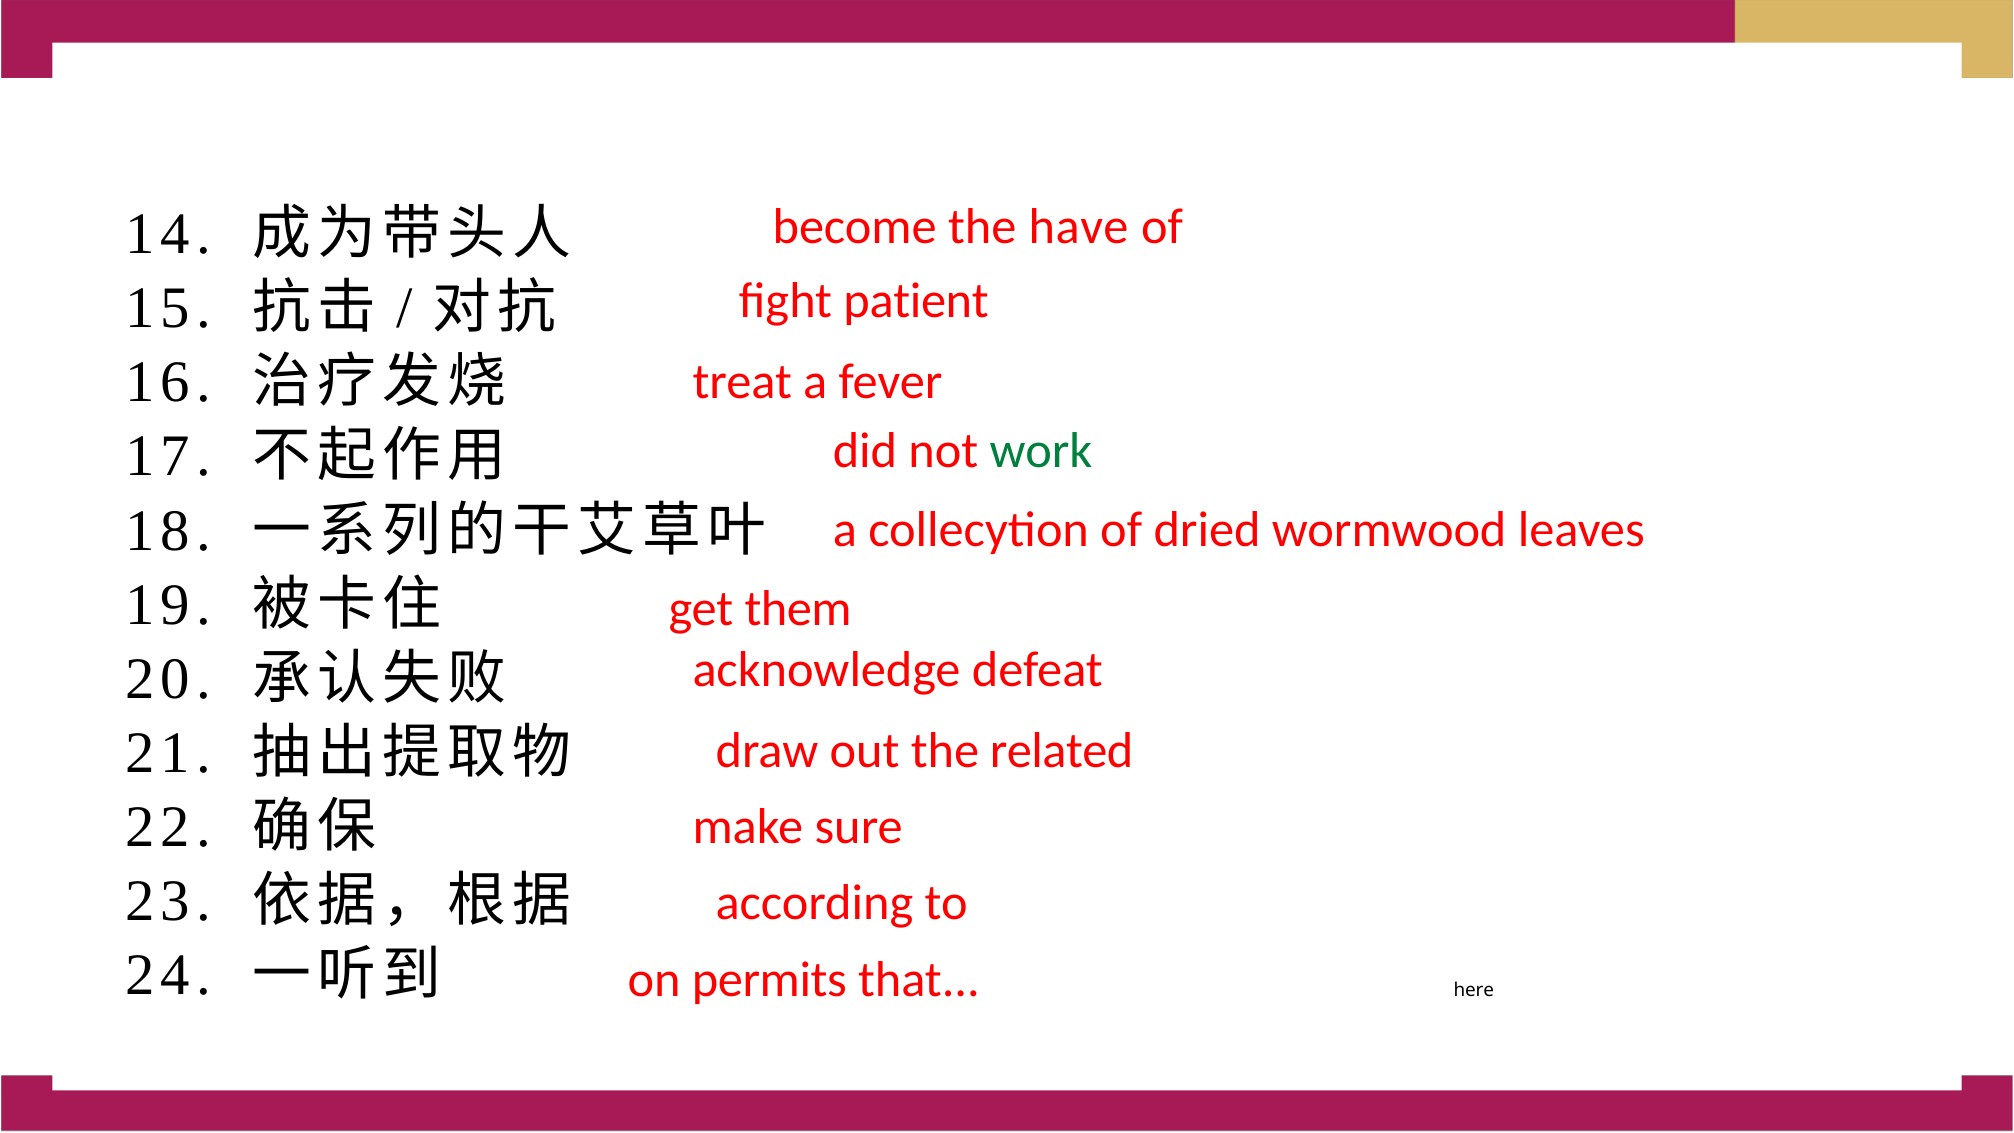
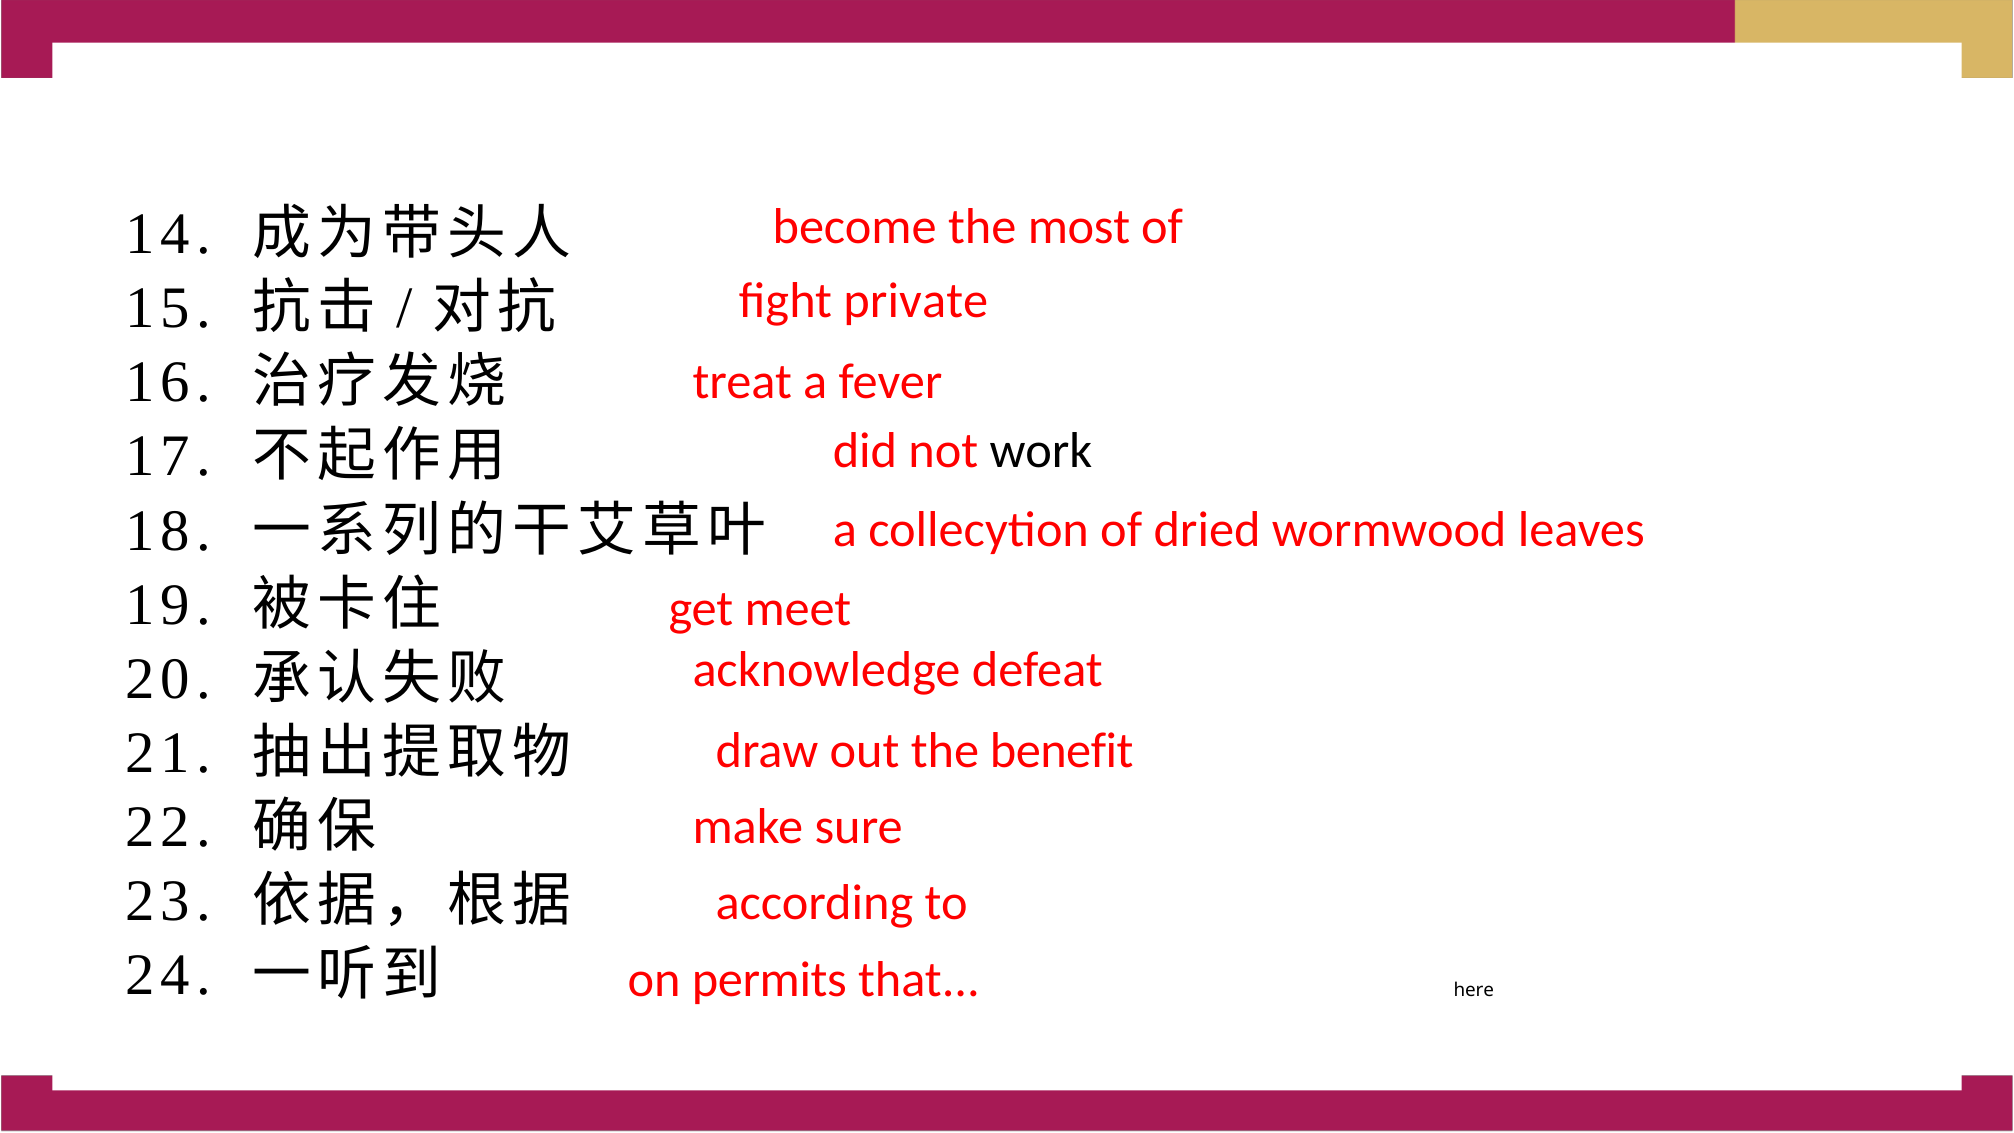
have: have -> most
patient: patient -> private
work colour: green -> black
them: them -> meet
related: related -> benefit
